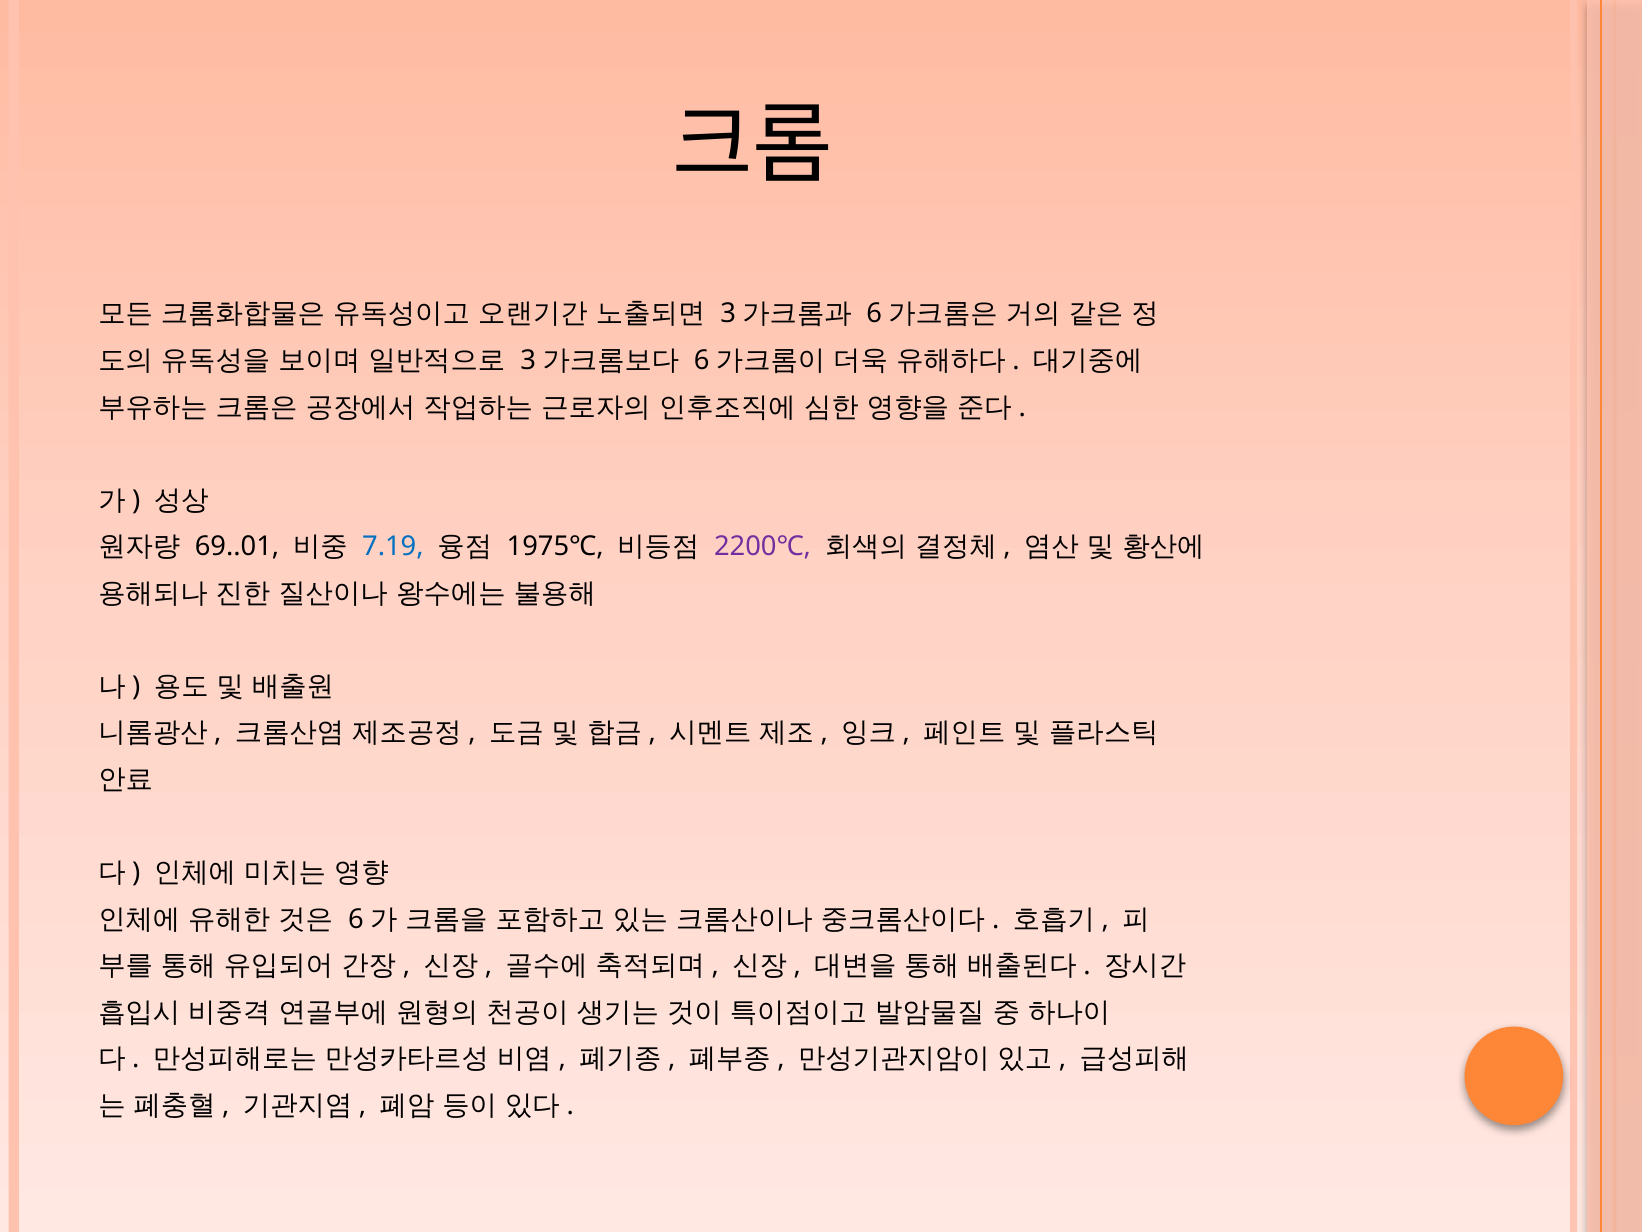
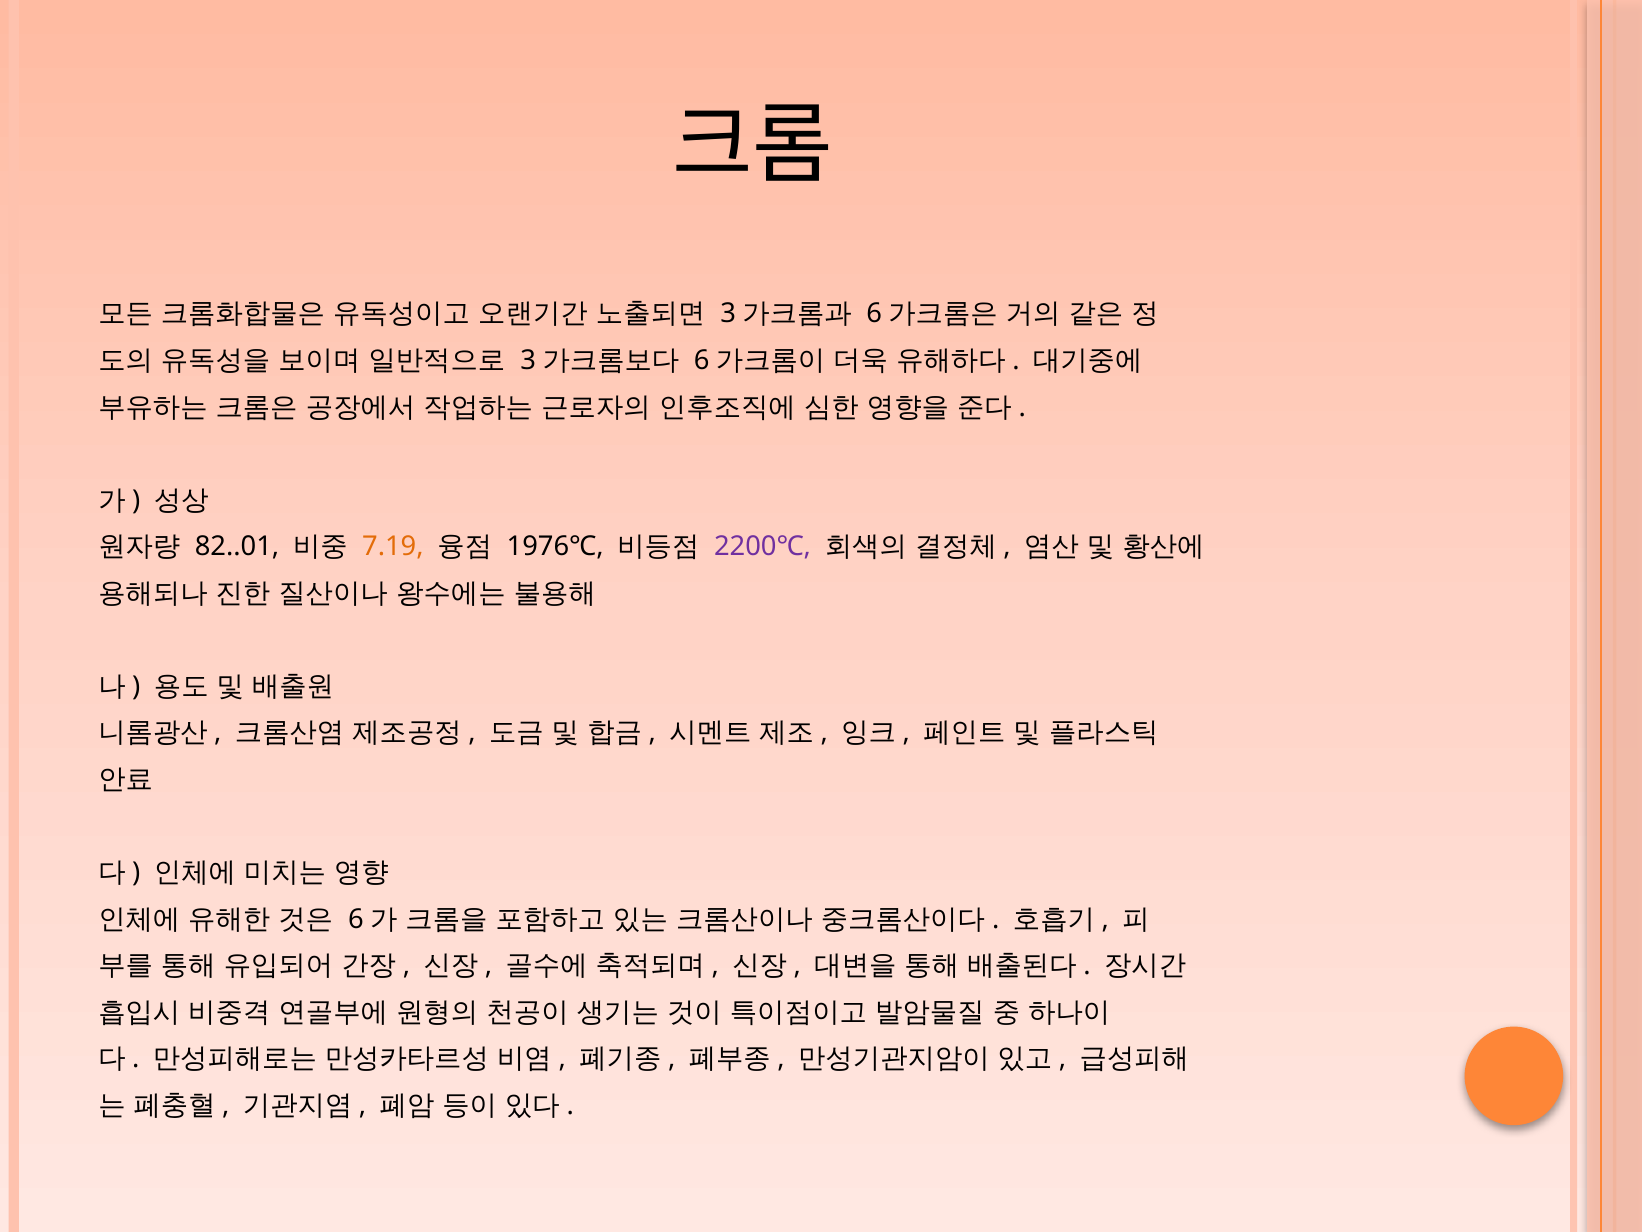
69..01: 69..01 -> 82..01
7.19 colour: blue -> orange
1975℃: 1975℃ -> 1976℃
